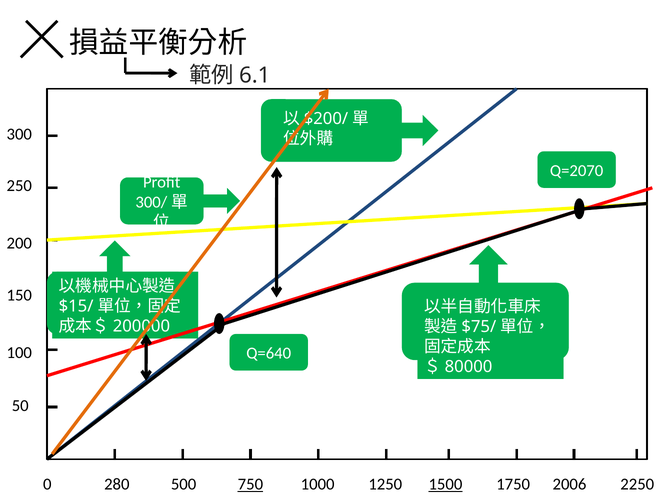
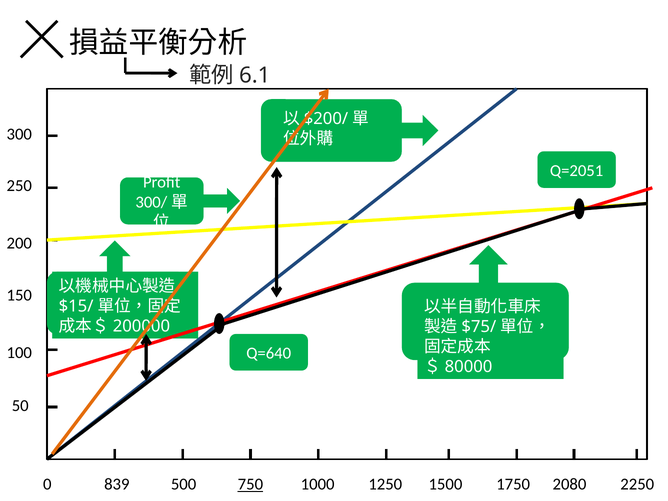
Q=2070: Q=2070 -> Q=2051
280: 280 -> 839
1500 underline: present -> none
2006: 2006 -> 2080
